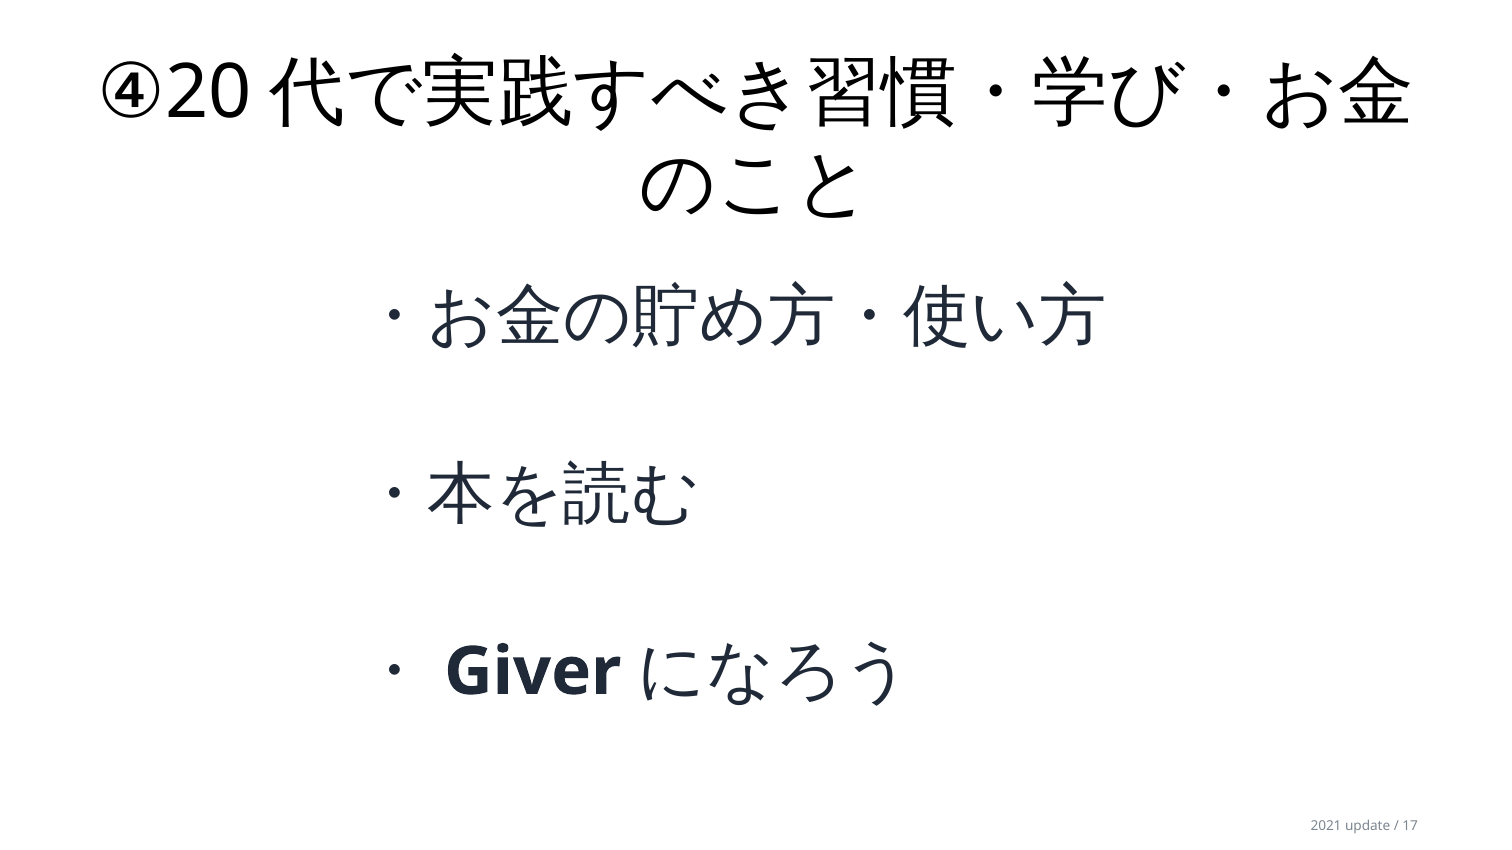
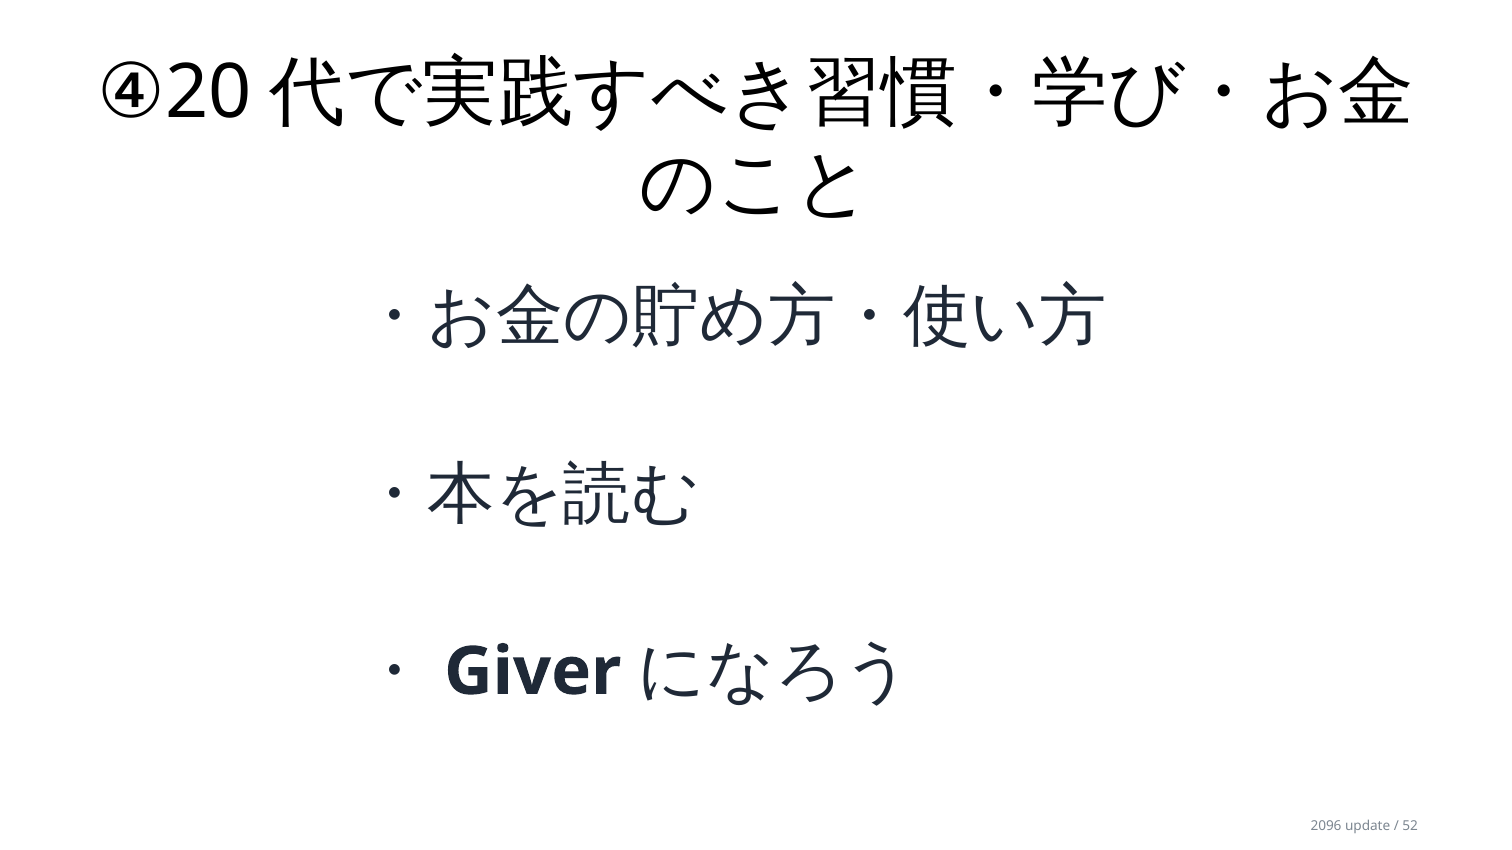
2021: 2021 -> 2096
17: 17 -> 52
